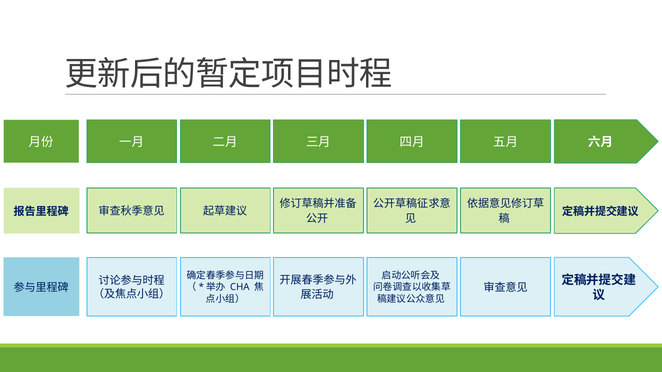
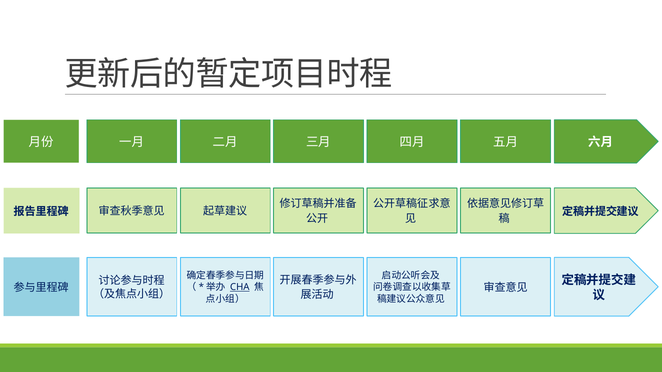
CHA underline: none -> present
